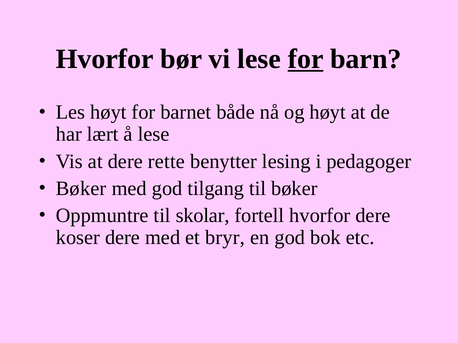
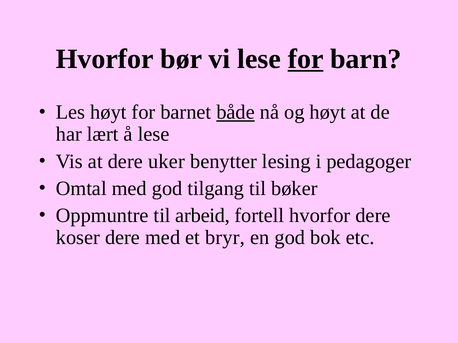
både underline: none -> present
rette: rette -> uker
Bøker at (81, 189): Bøker -> Omtal
skolar: skolar -> arbeid
